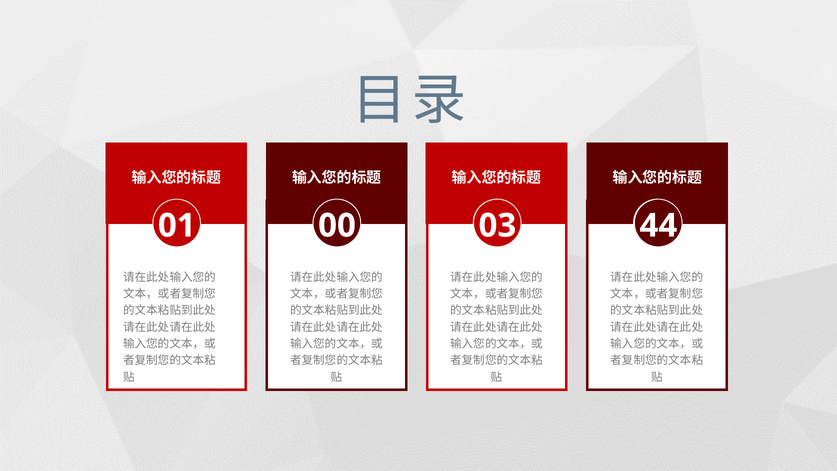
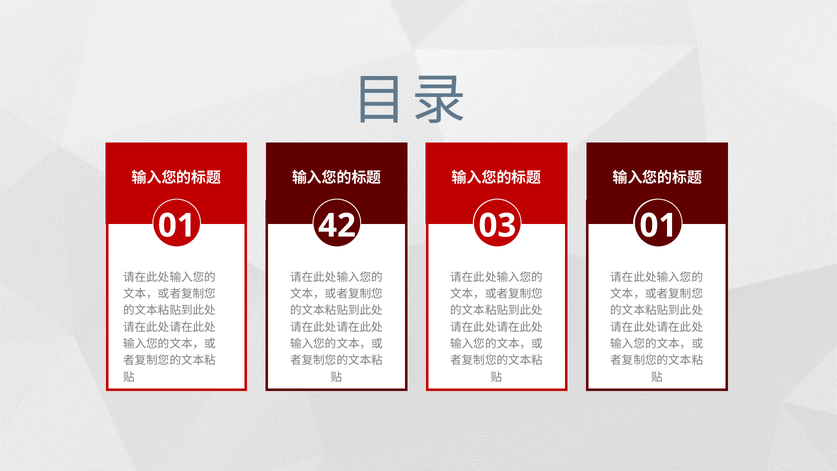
00: 00 -> 42
03 44: 44 -> 01
